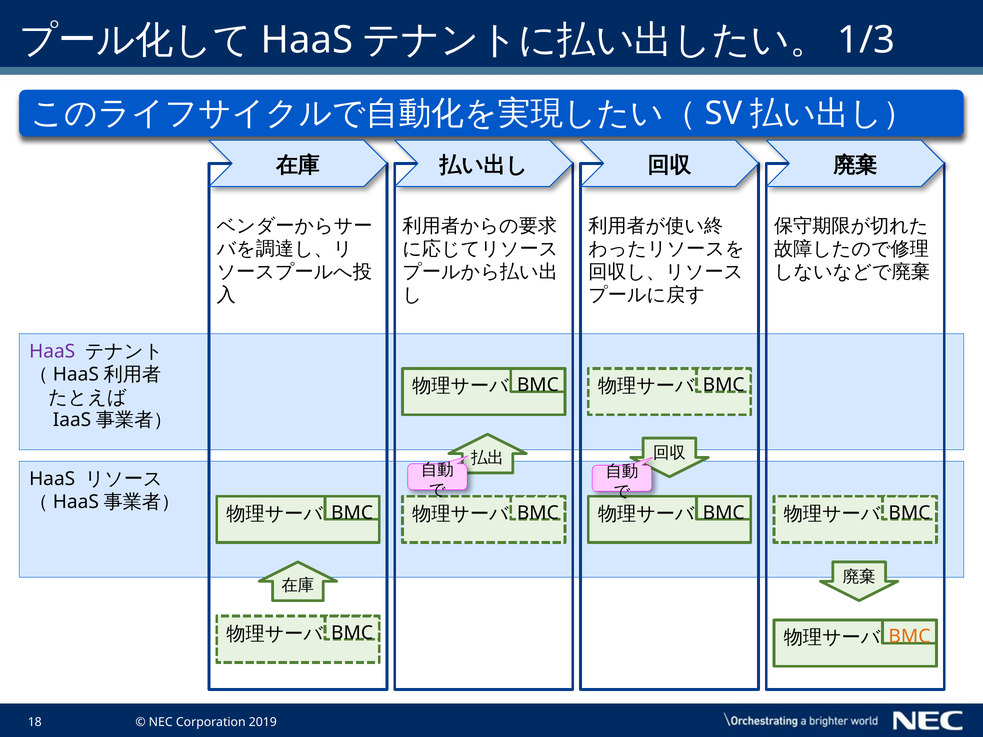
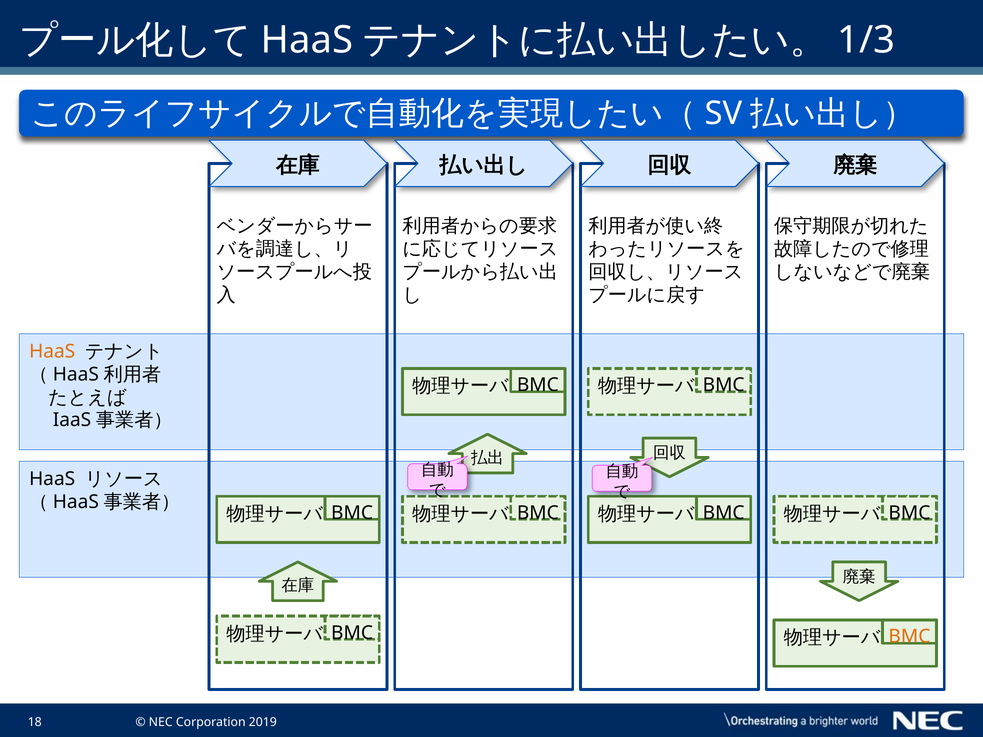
HaaS at (52, 351) colour: purple -> orange
